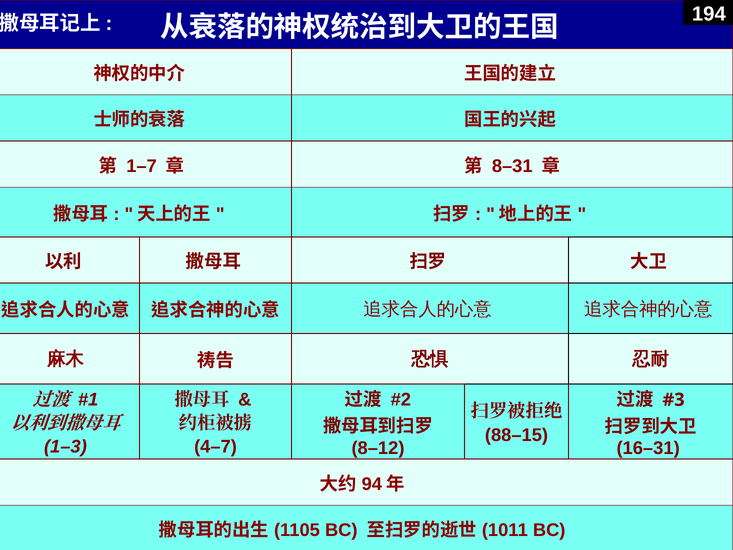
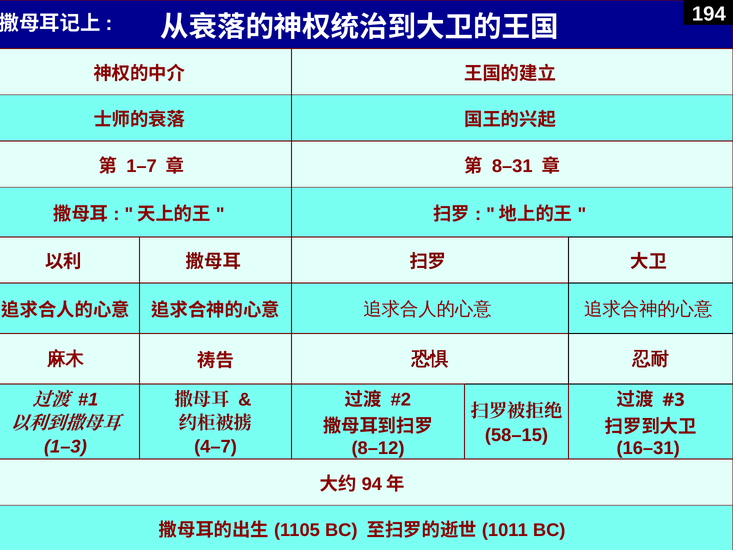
88–15: 88–15 -> 58–15
